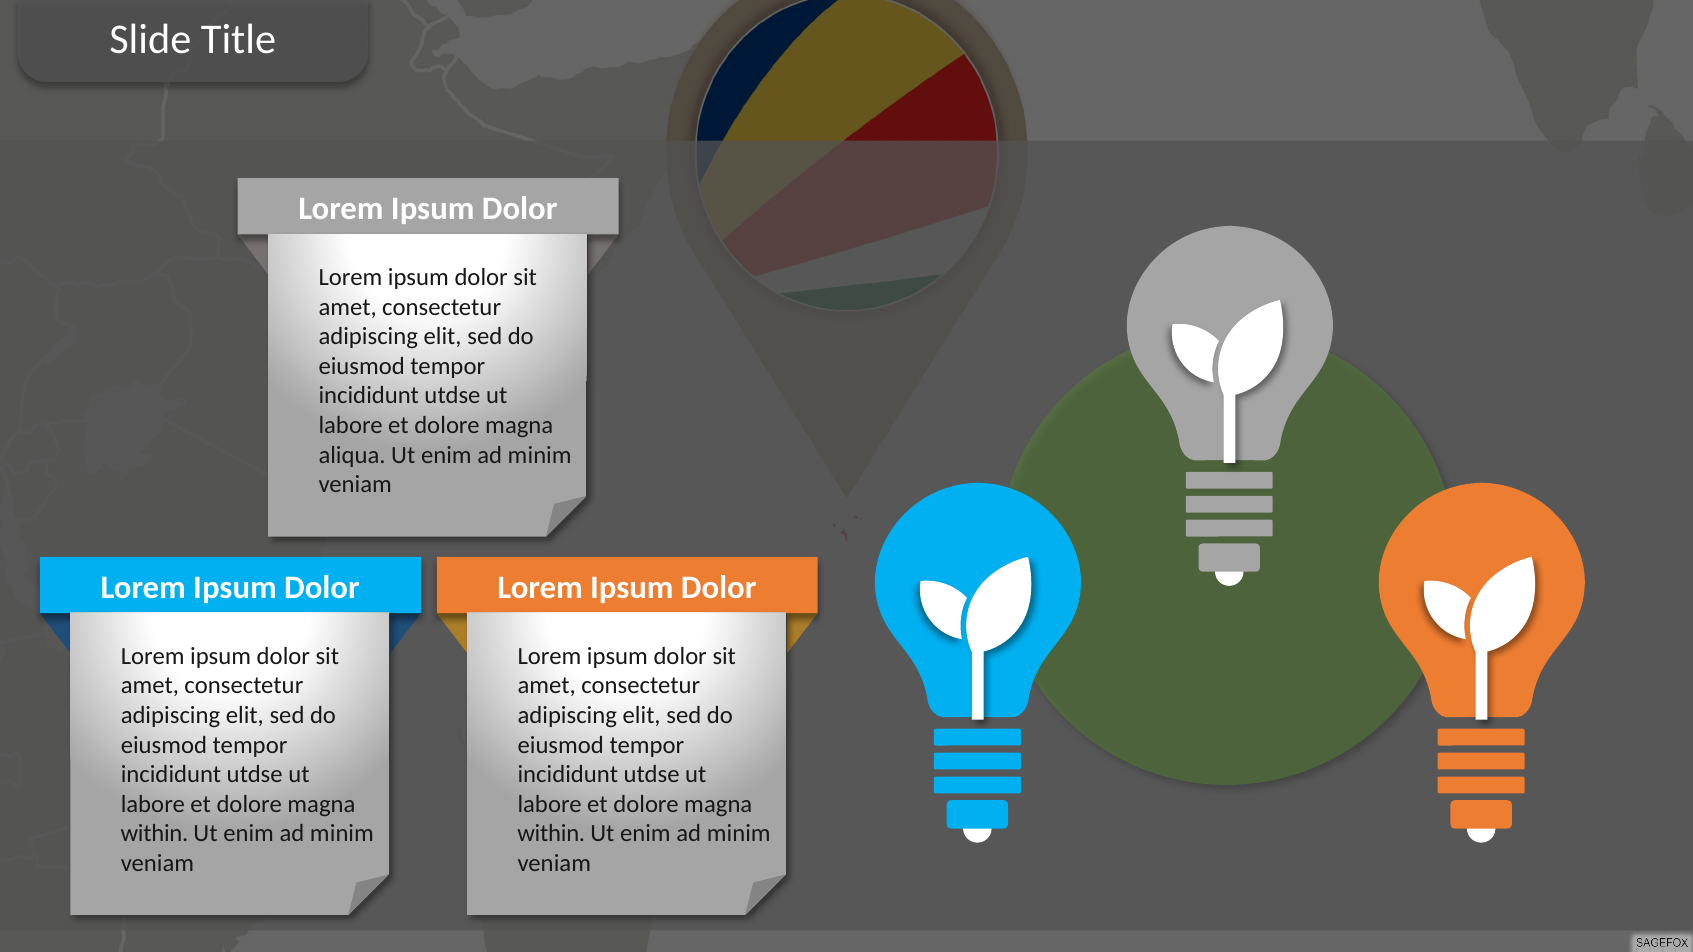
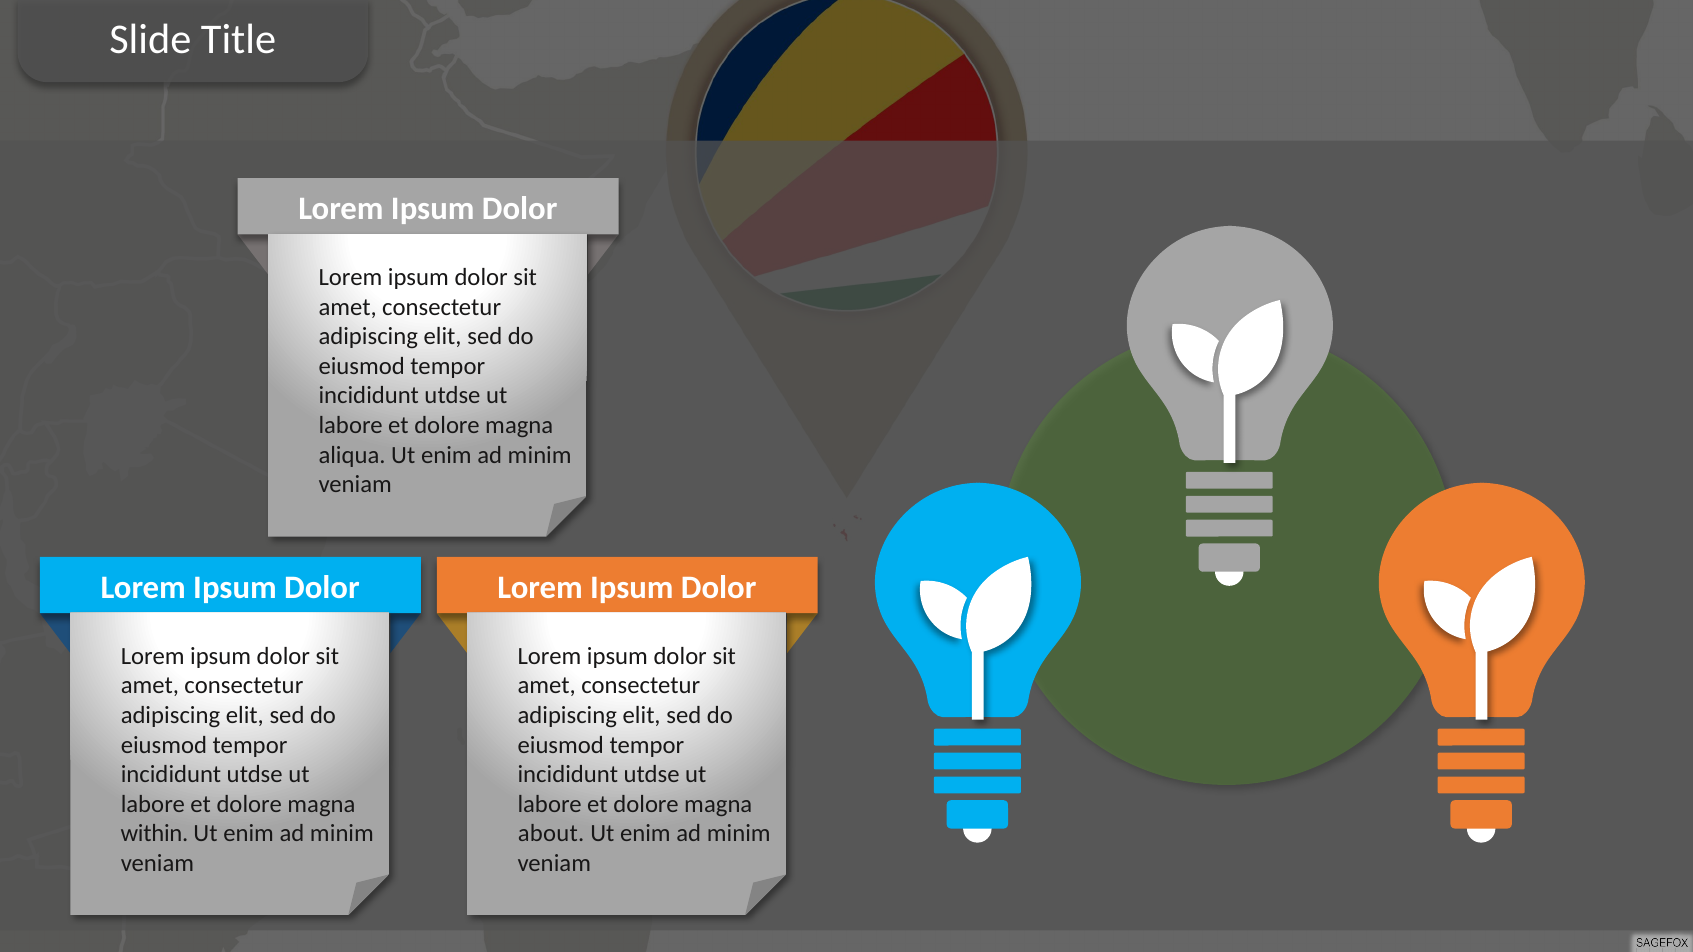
within at (551, 834): within -> about
